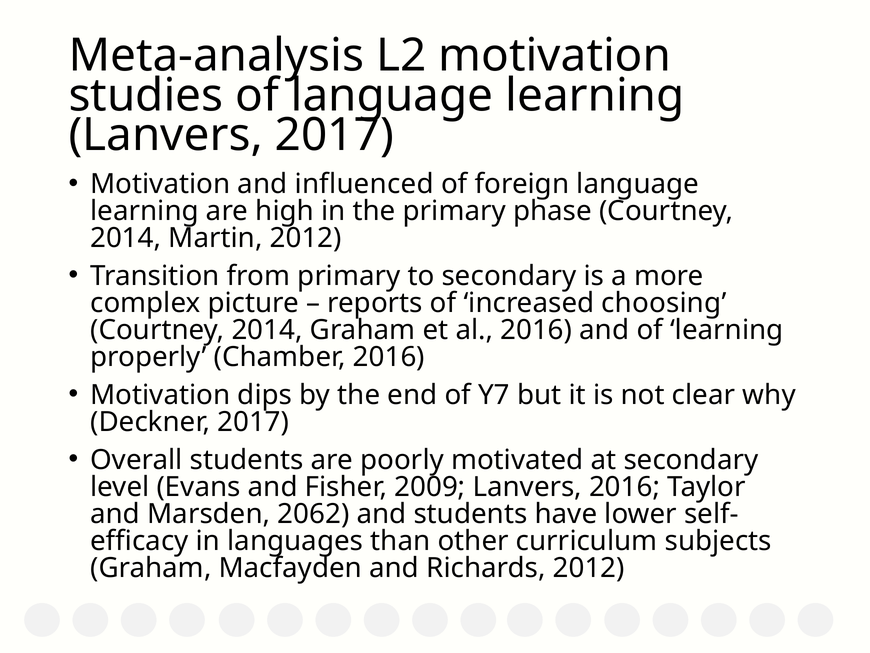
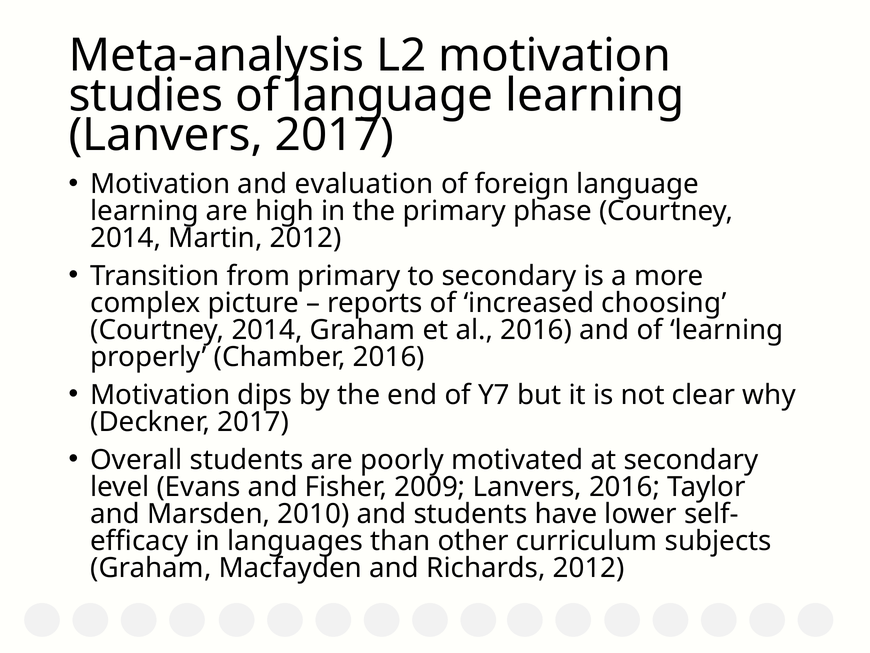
influenced: influenced -> evaluation
2062: 2062 -> 2010
